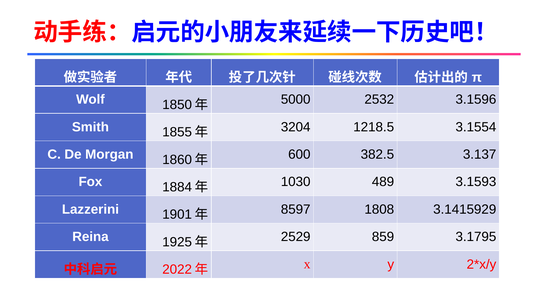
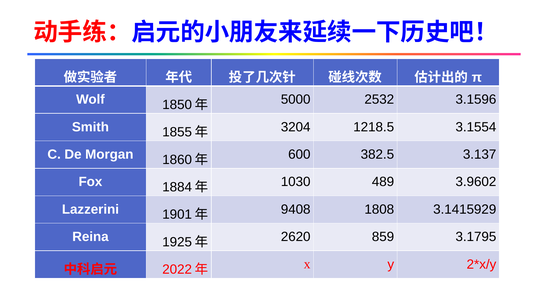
3.1593: 3.1593 -> 3.9602
8597: 8597 -> 9408
2529: 2529 -> 2620
